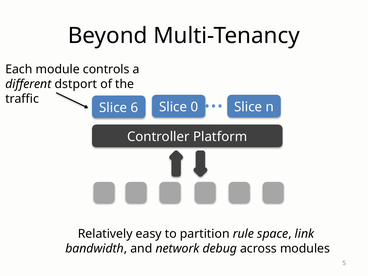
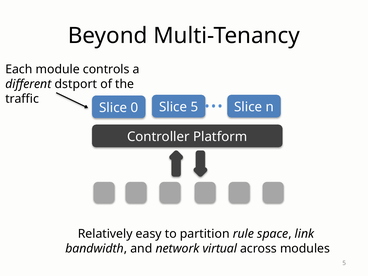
6: 6 -> 0
Slice 0: 0 -> 5
debug: debug -> virtual
